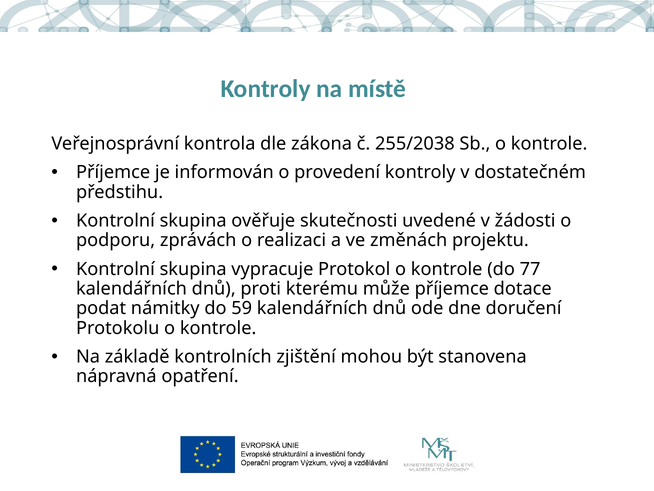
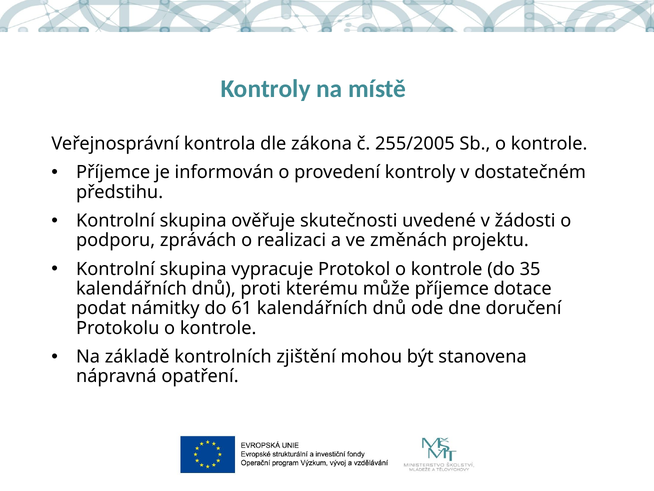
255/2038: 255/2038 -> 255/2005
77: 77 -> 35
59: 59 -> 61
